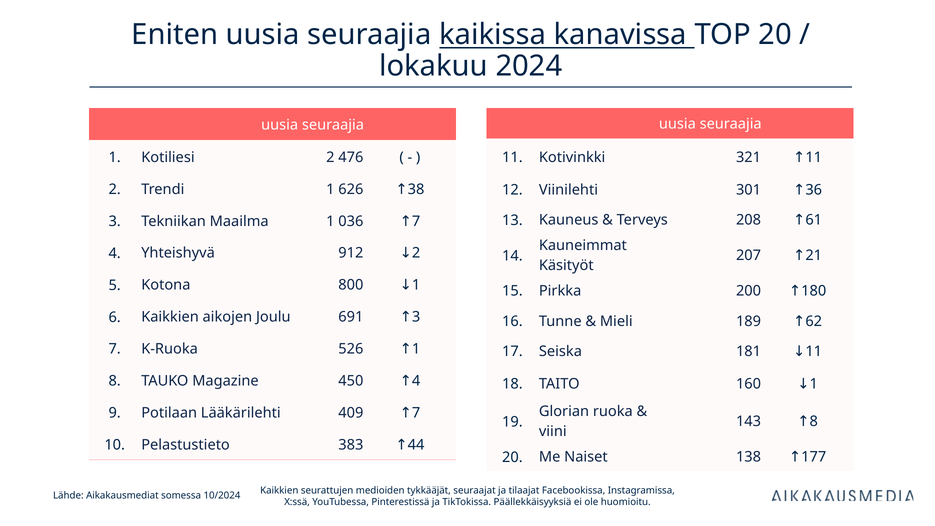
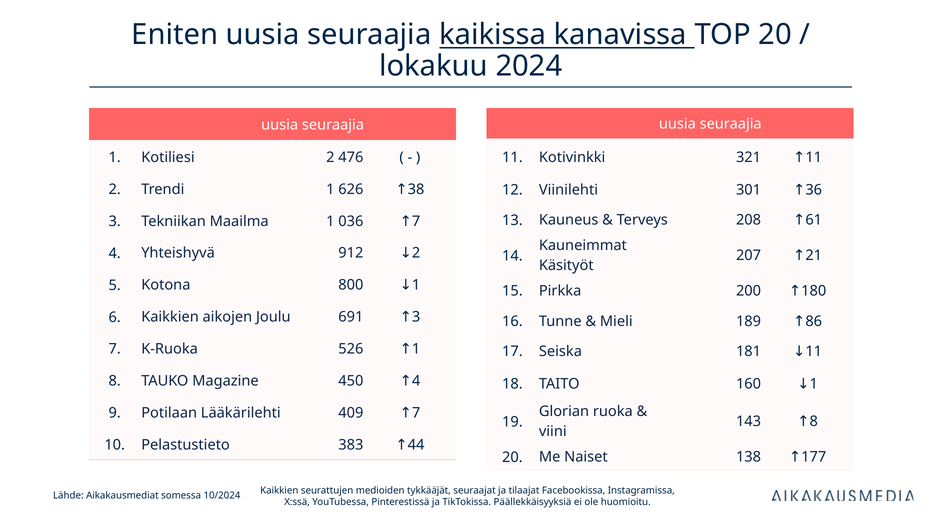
62: 62 -> 86
